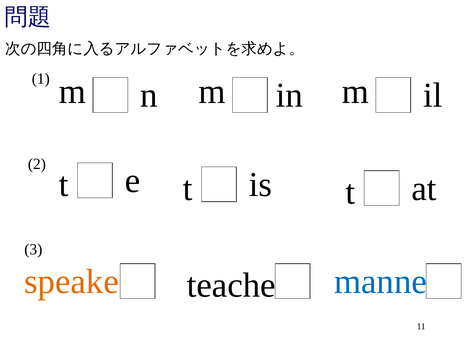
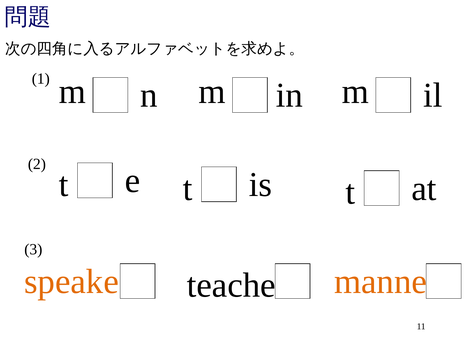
manne colour: blue -> orange
